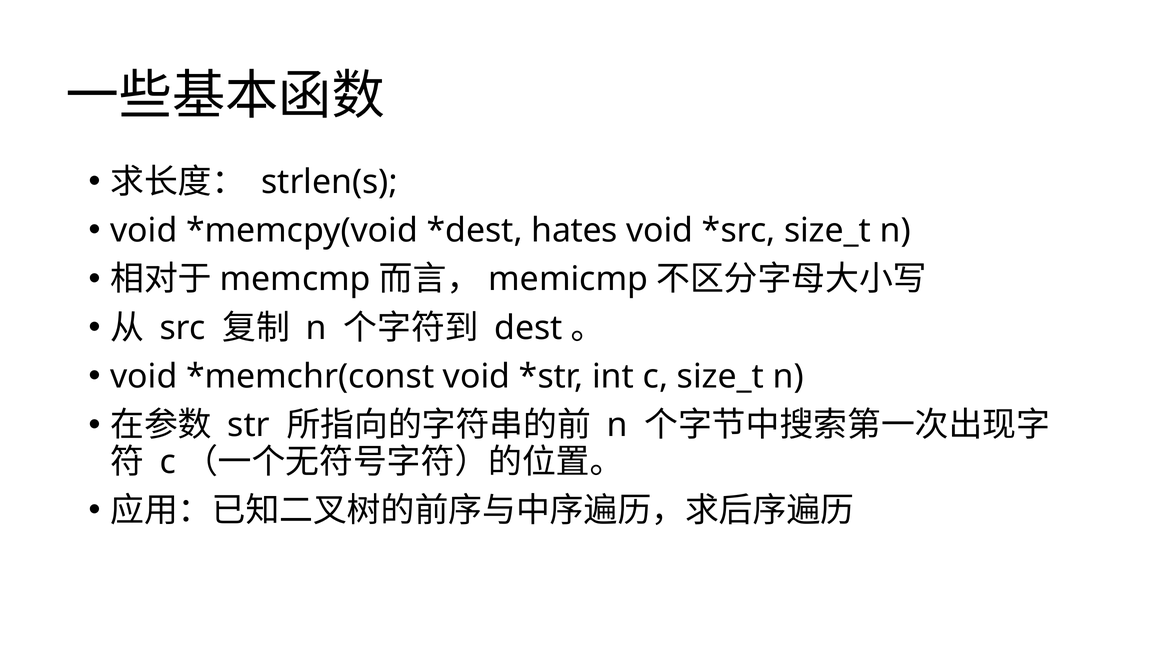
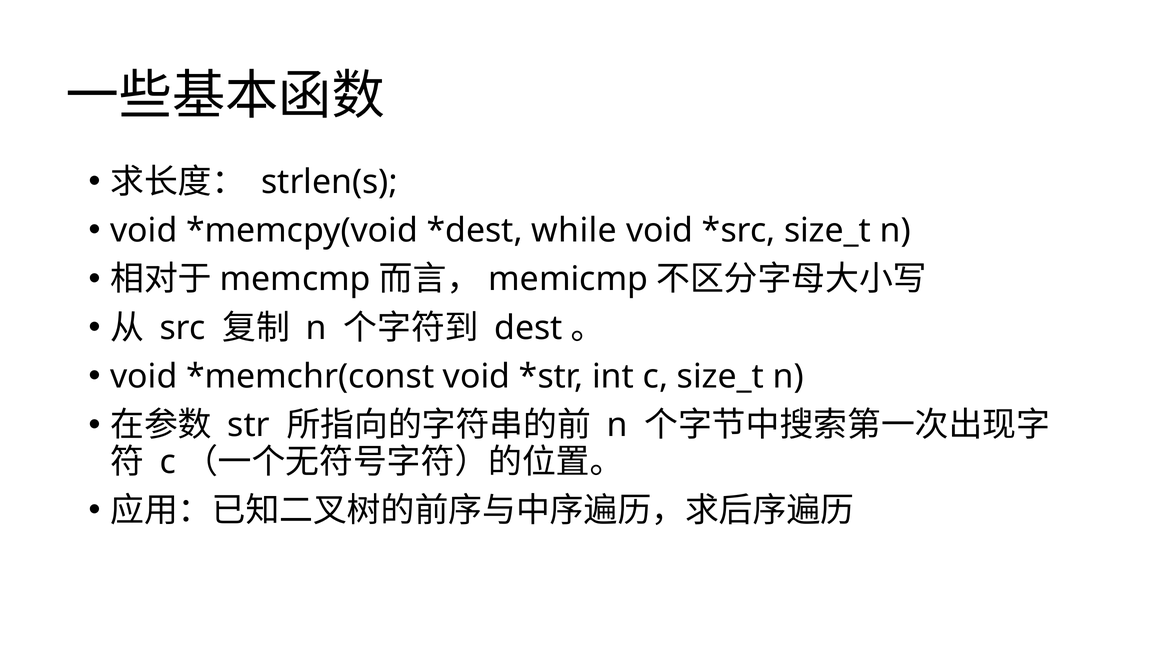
hates: hates -> while
